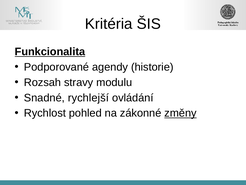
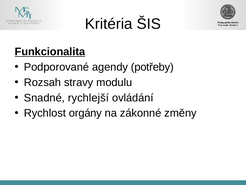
historie: historie -> potřeby
pohled: pohled -> orgány
změny underline: present -> none
